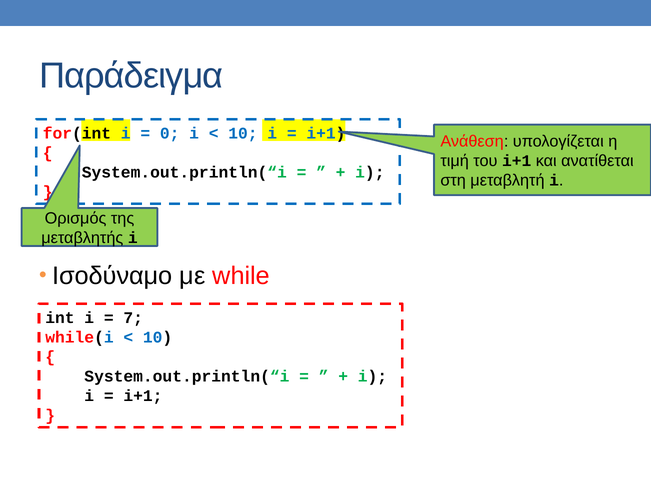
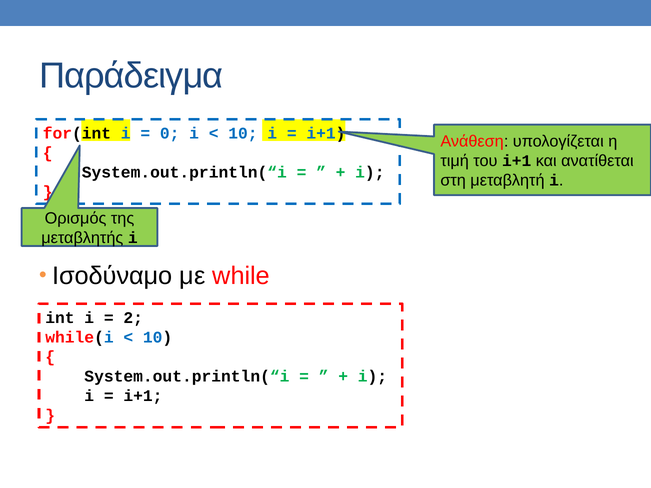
7: 7 -> 2
